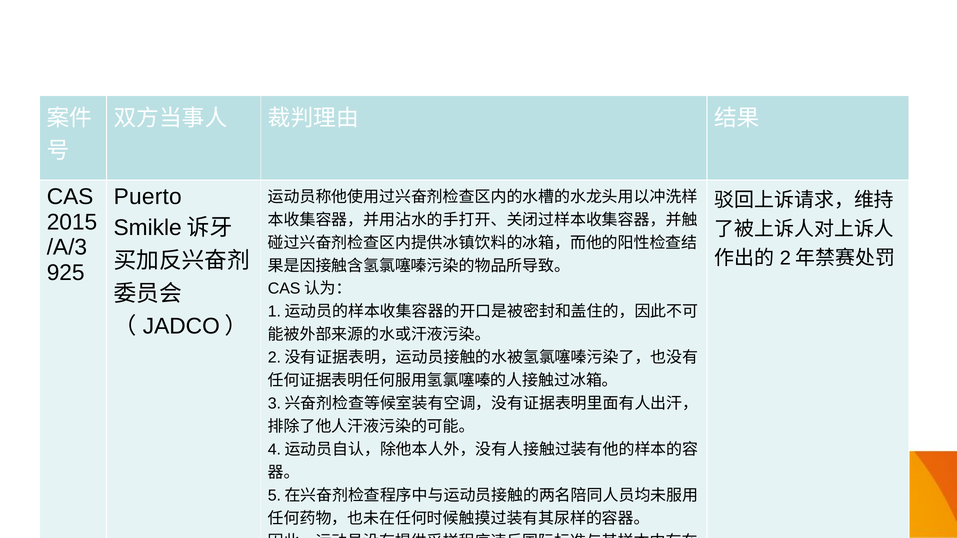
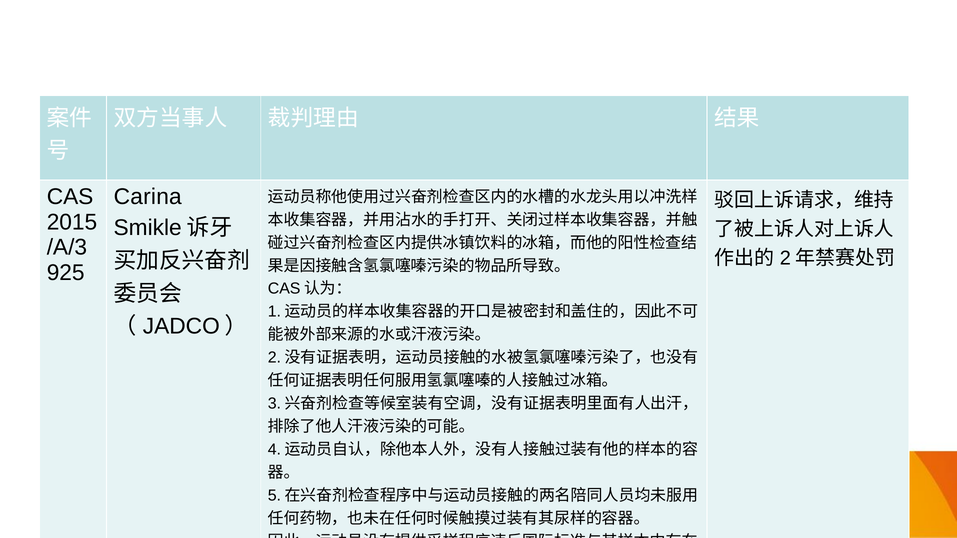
Puerto: Puerto -> Carina
